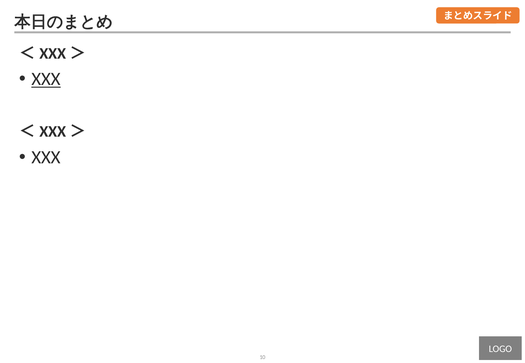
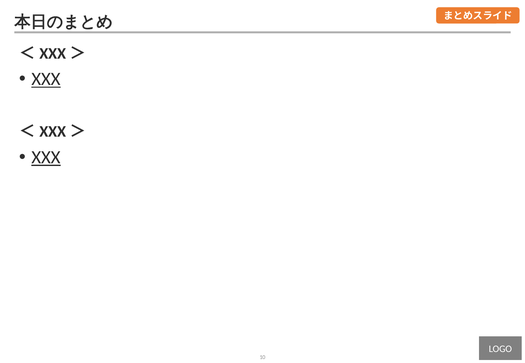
XXX at (46, 157) underline: none -> present
